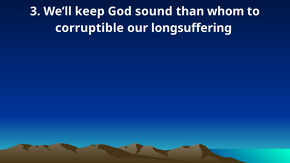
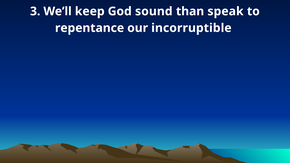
whom: whom -> speak
corruptible: corruptible -> repentance
longsuffering: longsuffering -> incorruptible
